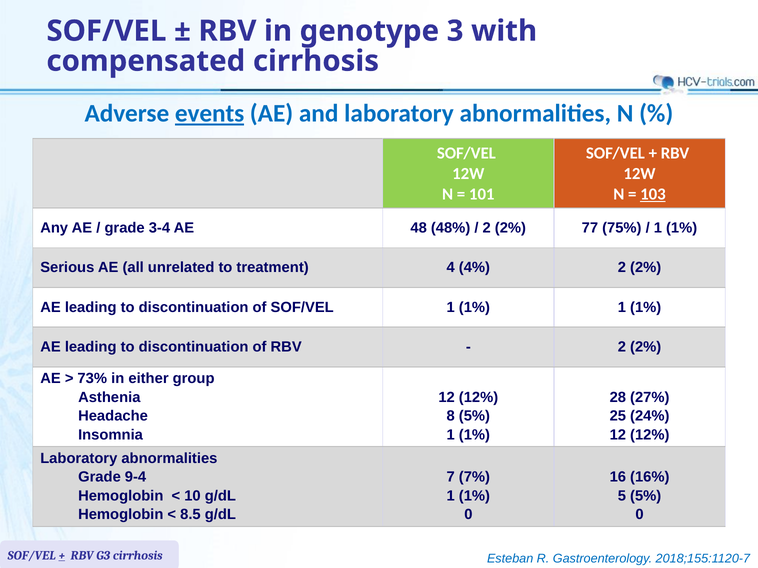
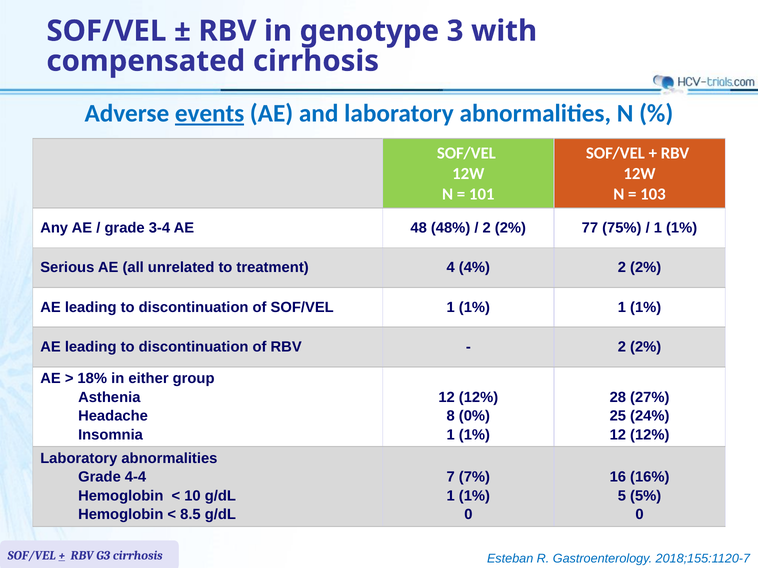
103 underline: present -> none
73%: 73% -> 18%
8 5%: 5% -> 0%
9-4: 9-4 -> 4-4
